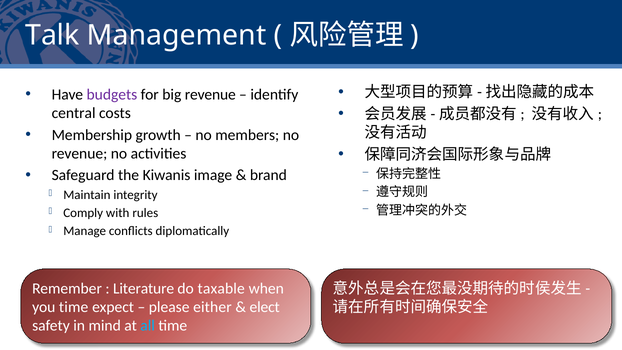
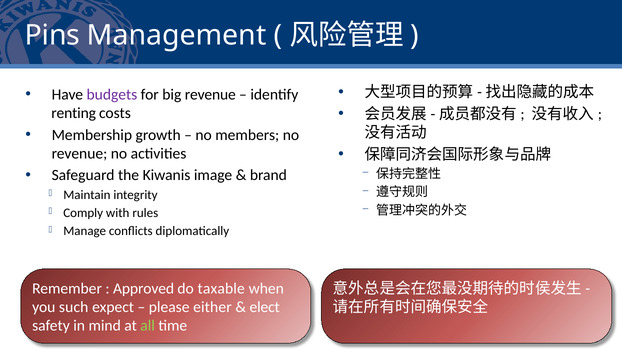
Talk: Talk -> Pins
central: central -> renting
Literature: Literature -> Approved
you time: time -> such
all colour: light blue -> light green
